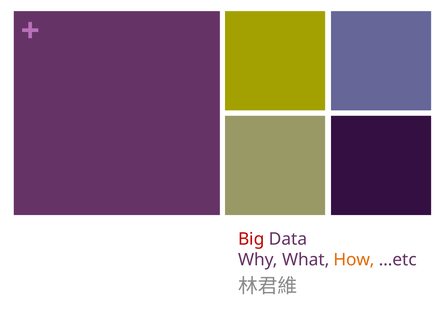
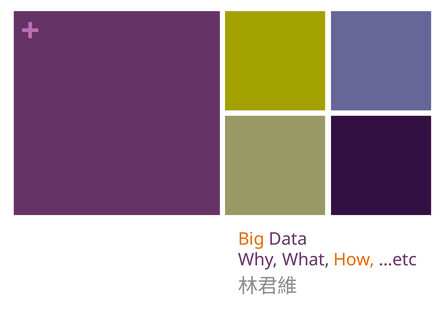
Big colour: red -> orange
